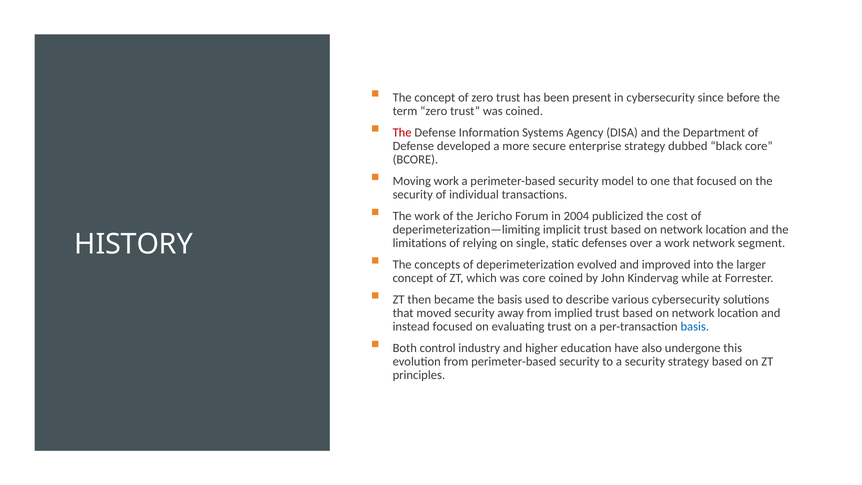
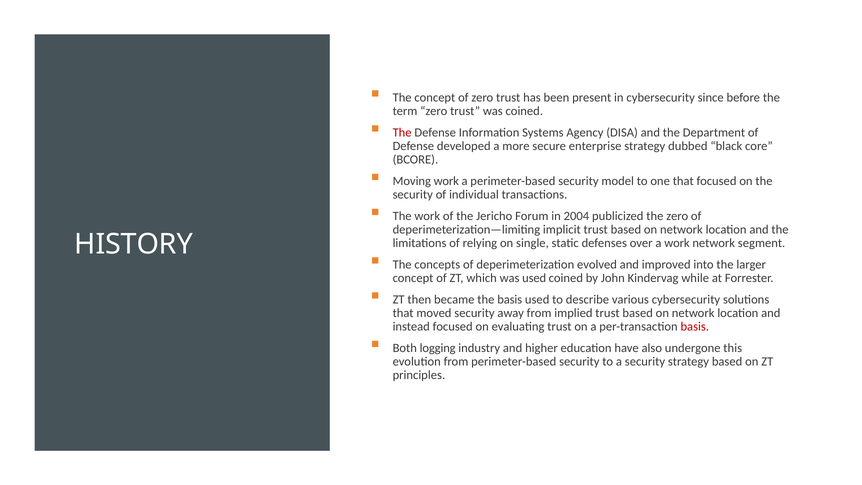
the cost: cost -> zero
was core: core -> used
basis at (695, 327) colour: blue -> red
control: control -> logging
